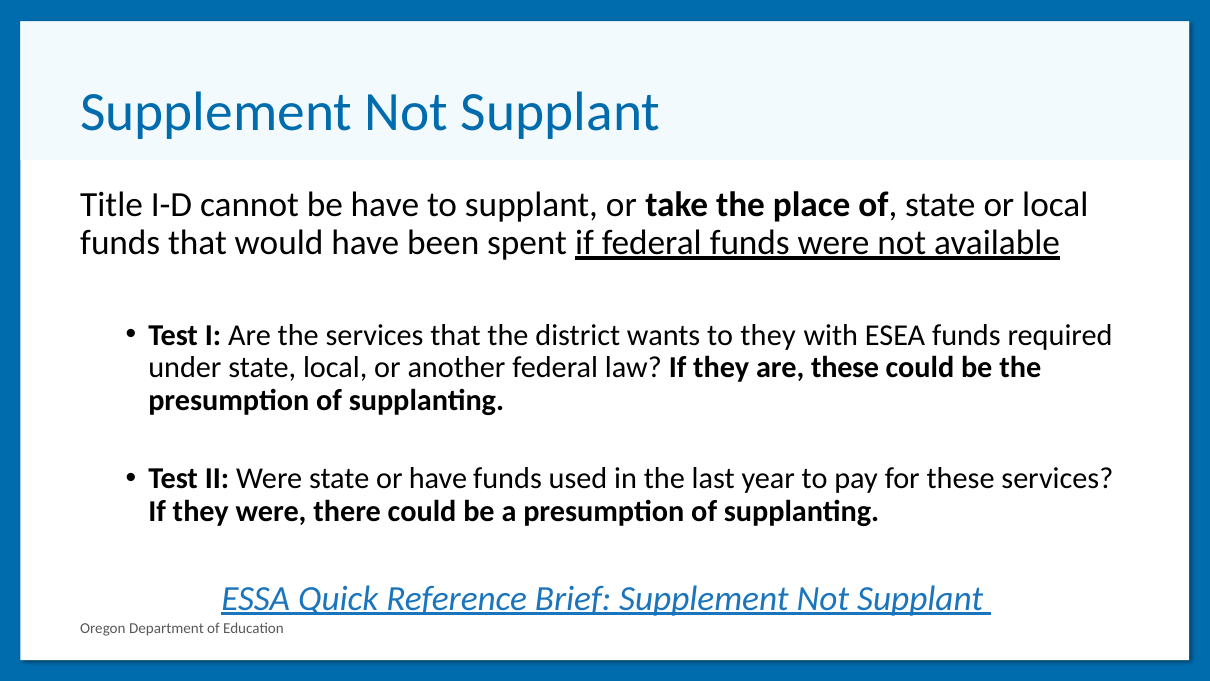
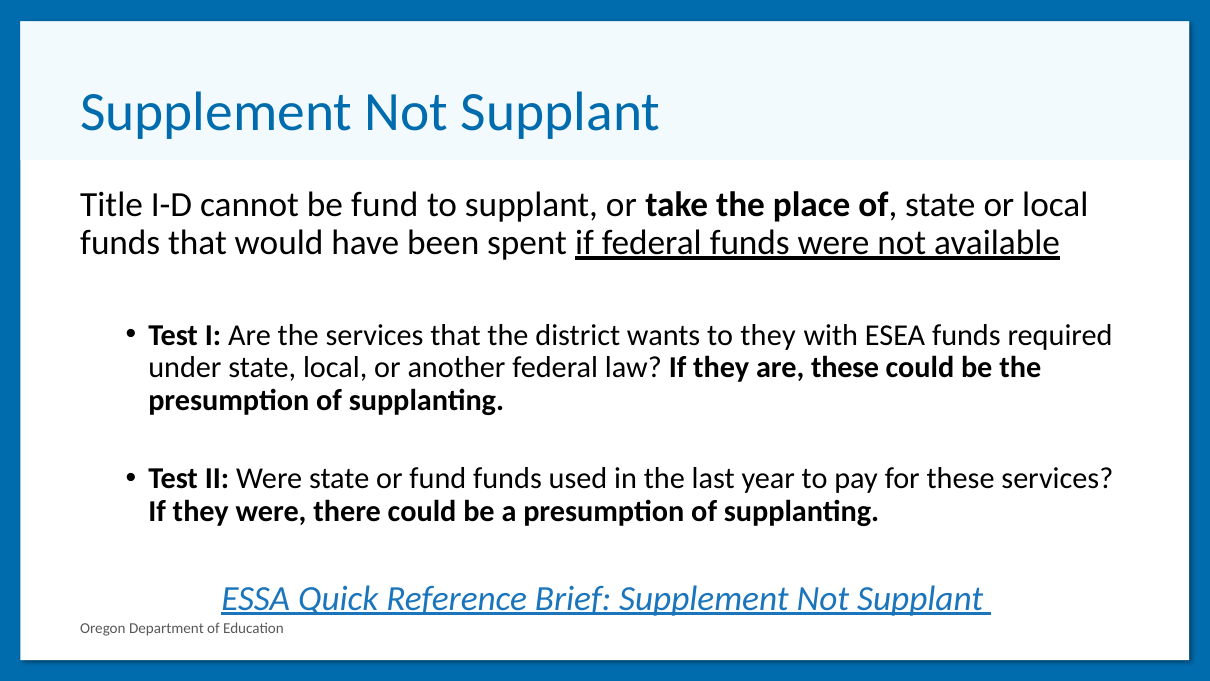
be have: have -> fund
or have: have -> fund
